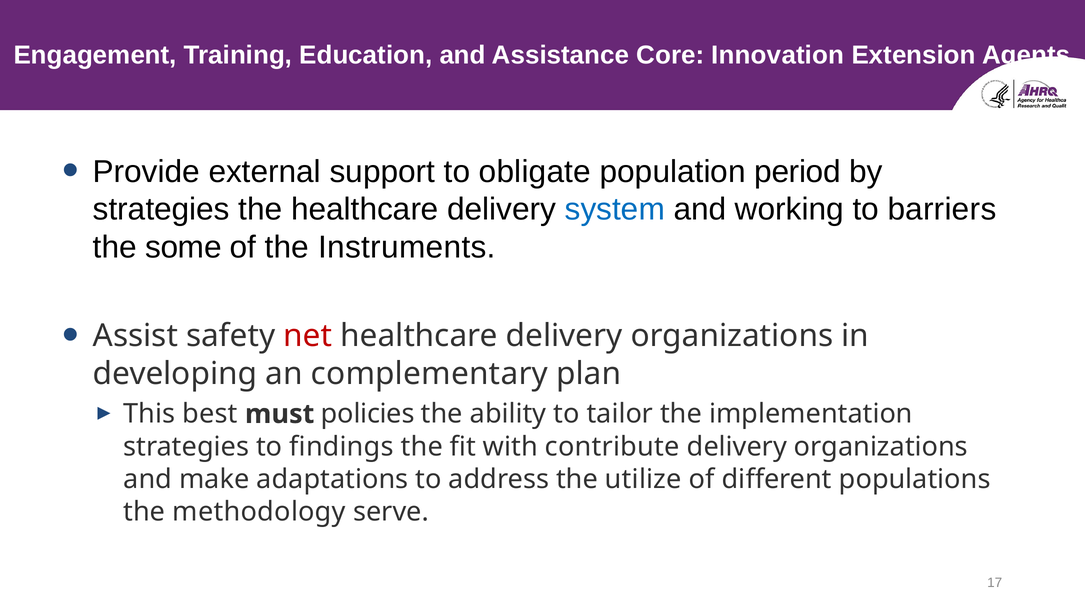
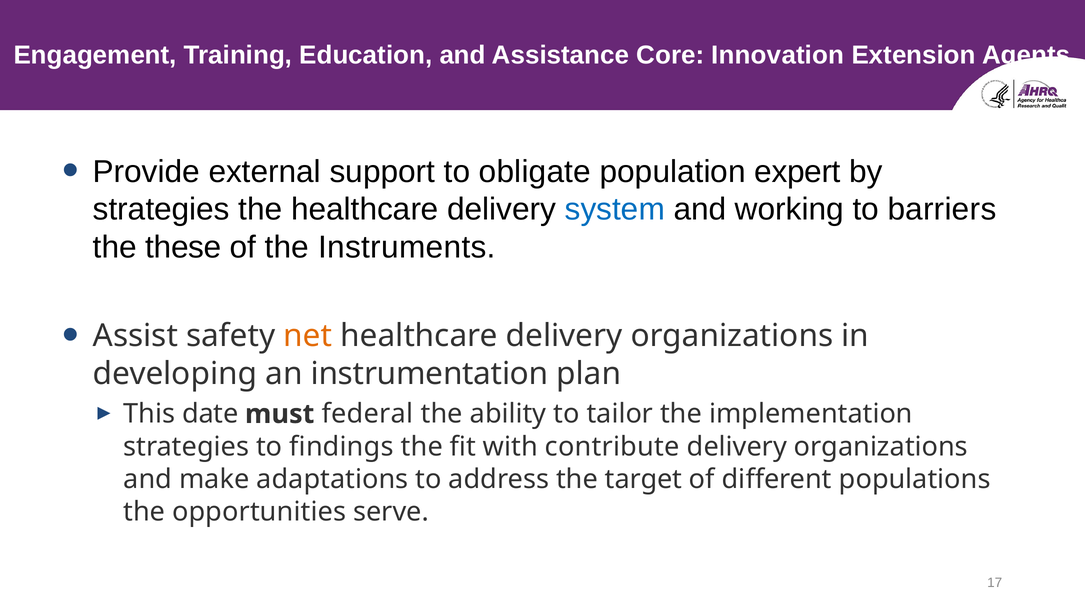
period: period -> expert
some: some -> these
net colour: red -> orange
complementary: complementary -> instrumentation
best: best -> date
policies: policies -> federal
utilize: utilize -> target
methodology: methodology -> opportunities
